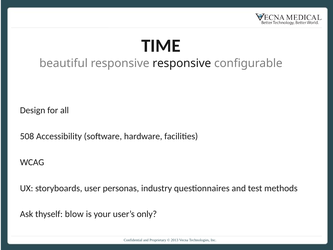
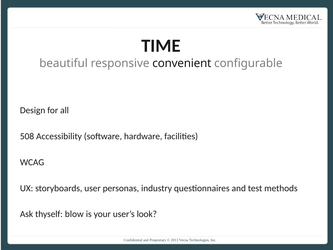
responsive responsive: responsive -> convenient
only: only -> look
